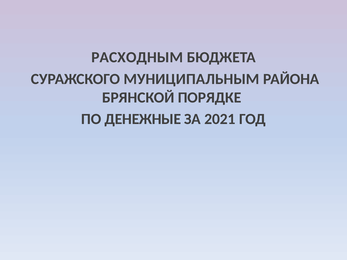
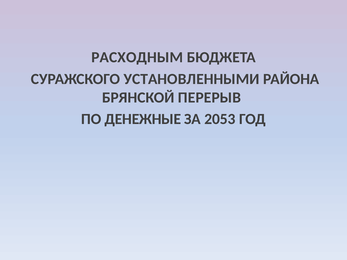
МУНИЦИПАЛЬНЫМ: МУНИЦИПАЛЬНЫМ -> УСТАНОВЛЕННЫМИ
ПОРЯДКЕ: ПОРЯДКЕ -> ПЕРЕРЫВ
2021: 2021 -> 2053
